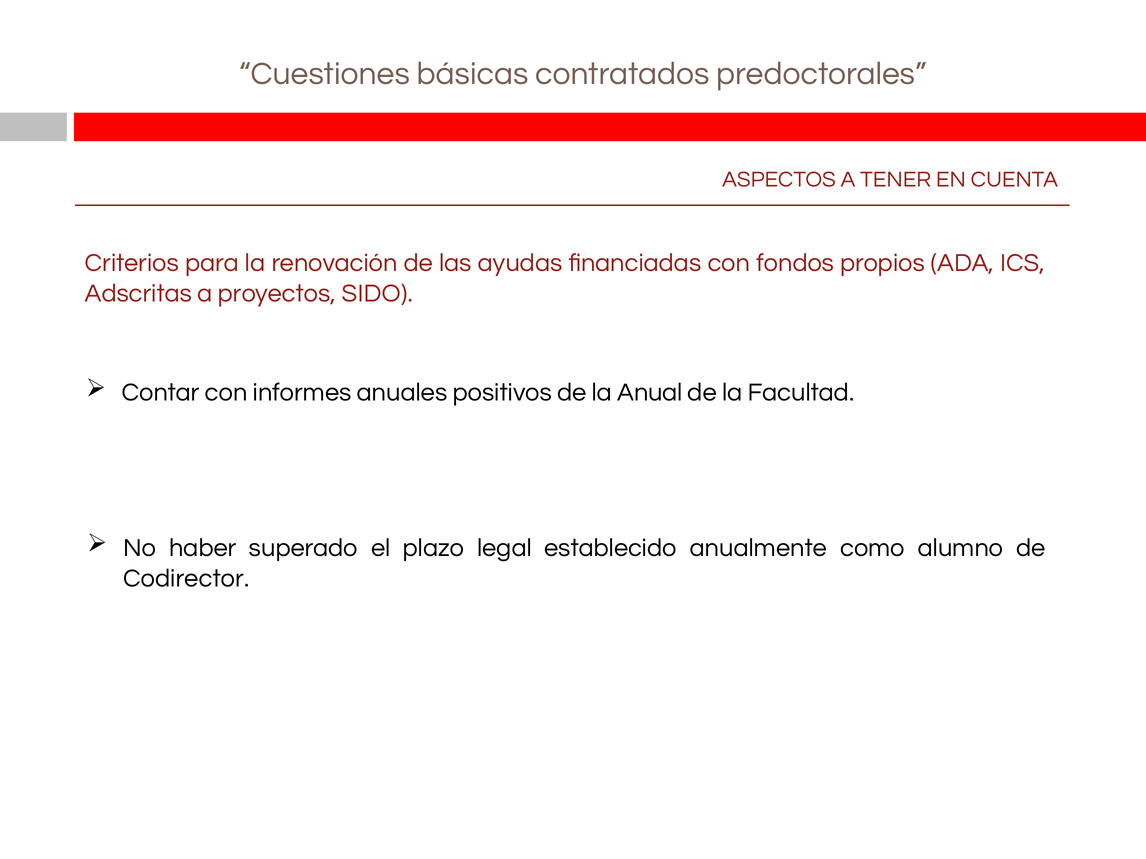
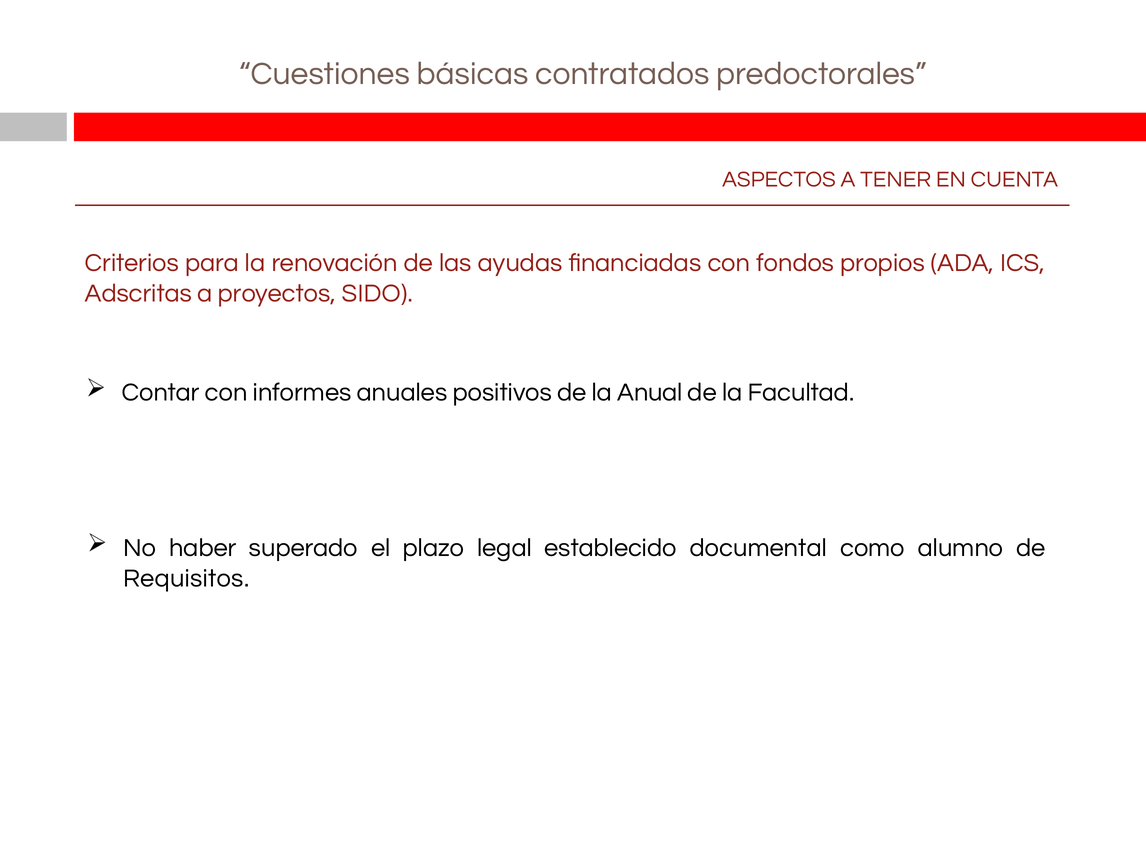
anualmente: anualmente -> documental
Codirector: Codirector -> Requisitos
